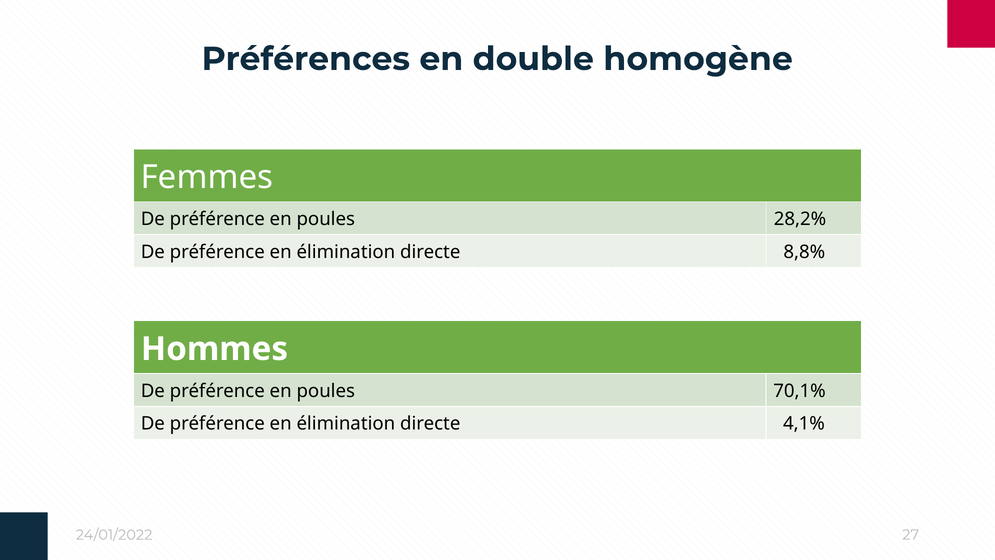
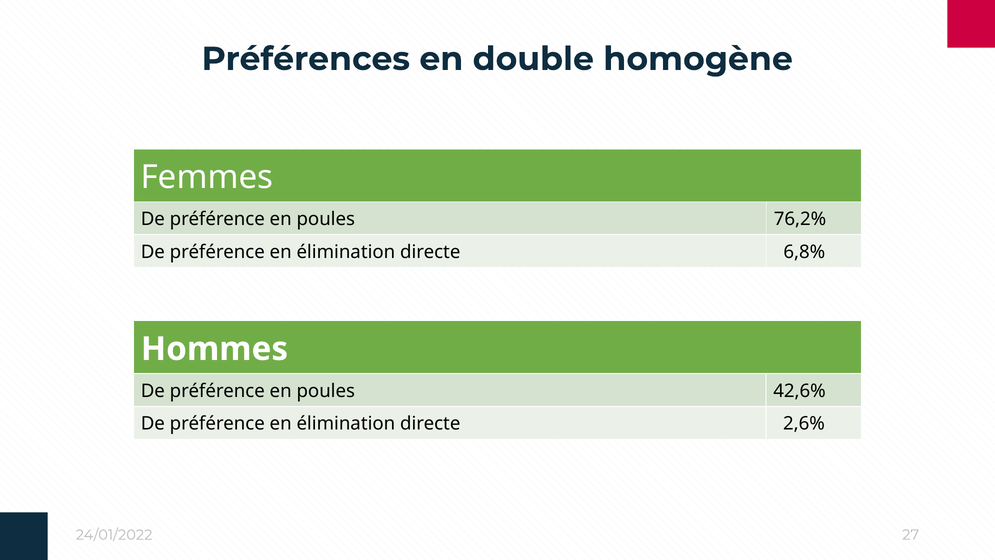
28,2%: 28,2% -> 76,2%
8,8%: 8,8% -> 6,8%
70,1%: 70,1% -> 42,6%
4,1%: 4,1% -> 2,6%
